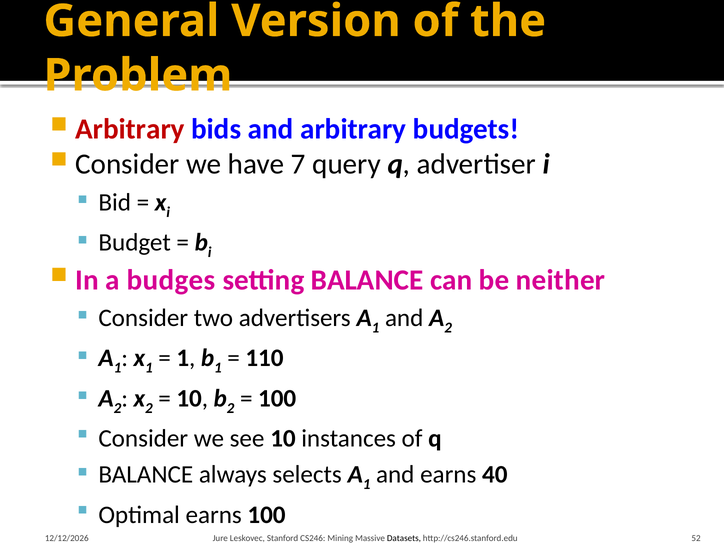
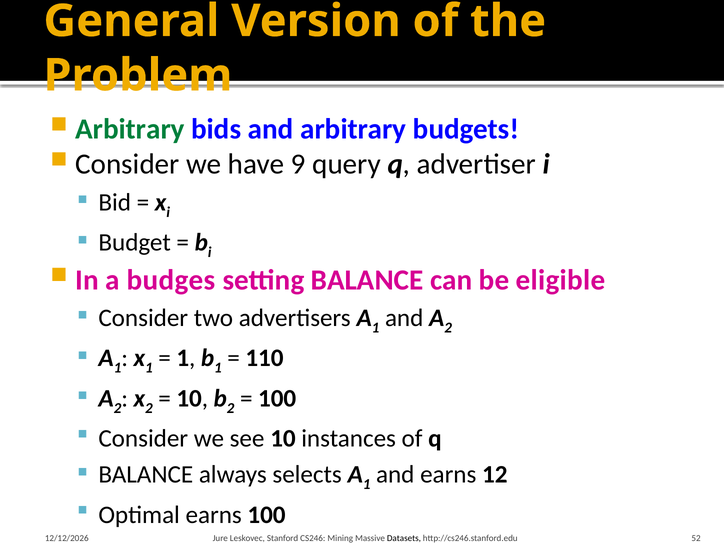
Arbitrary at (130, 129) colour: red -> green
7: 7 -> 9
neither: neither -> eligible
40: 40 -> 12
